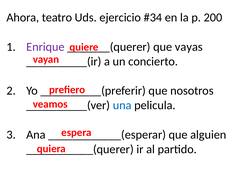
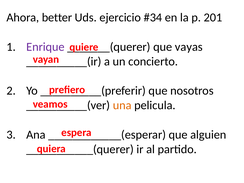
teatro: teatro -> better
200: 200 -> 201
una colour: blue -> orange
